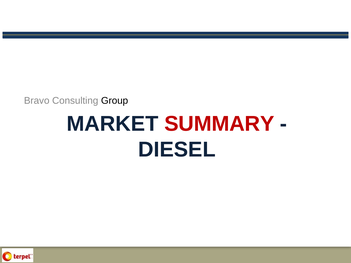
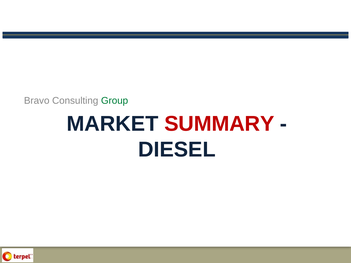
Group colour: black -> green
